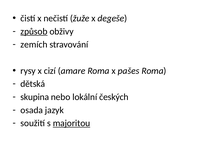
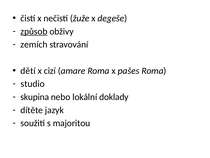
rysy: rysy -> dětí
dětská: dětská -> studio
českých: českých -> doklady
osada: osada -> dítěte
majoritou underline: present -> none
